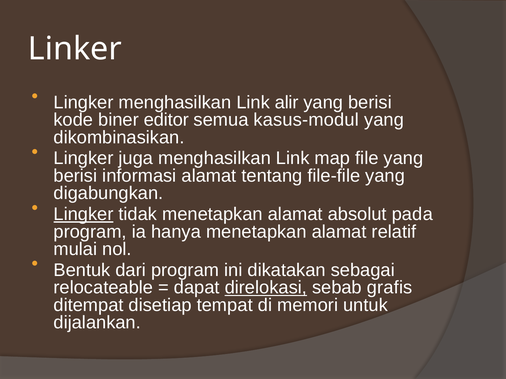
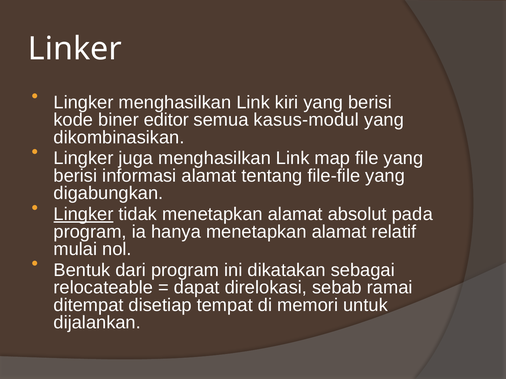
alir: alir -> kiri
direlokasi underline: present -> none
grafis: grafis -> ramai
